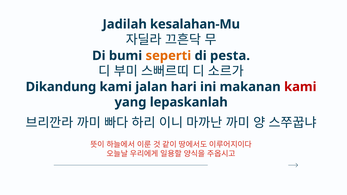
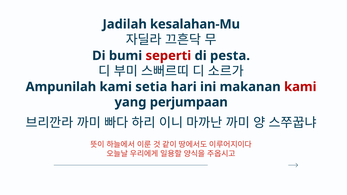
seperti colour: orange -> red
Dikandung: Dikandung -> Ampunilah
jalan: jalan -> setia
lepaskanlah: lepaskanlah -> perjumpaan
